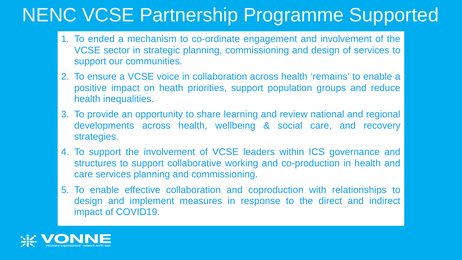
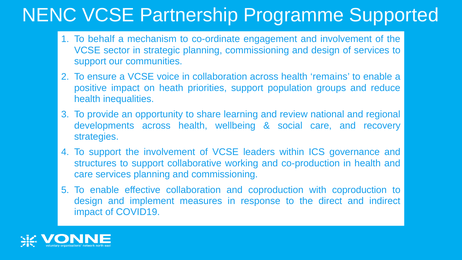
ended: ended -> behalf
with relationships: relationships -> coproduction
